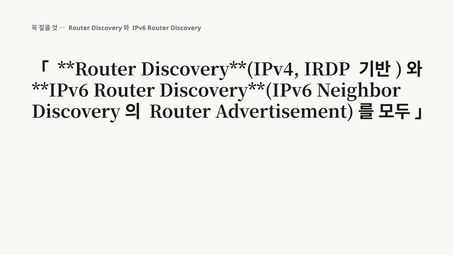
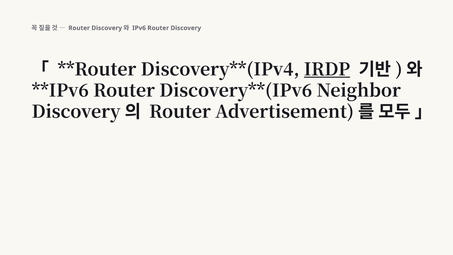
IRDP underline: none -> present
